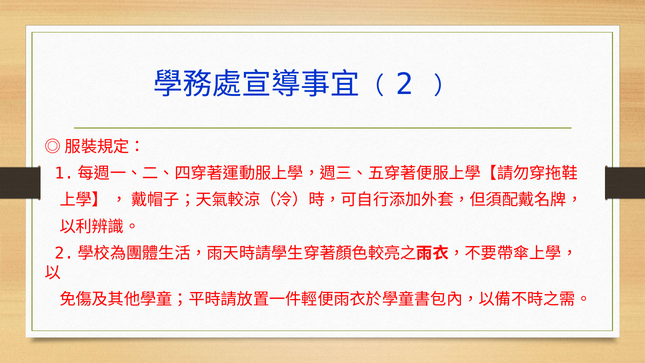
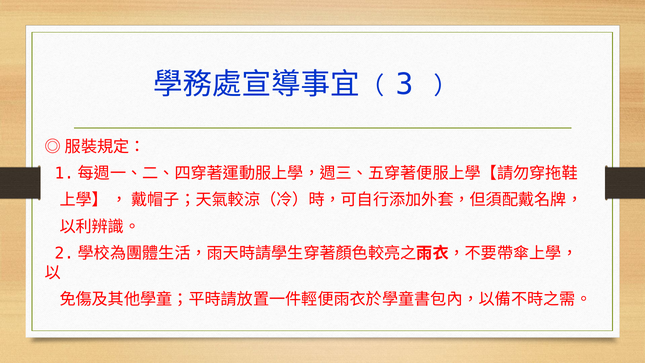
2: 2 -> 3
